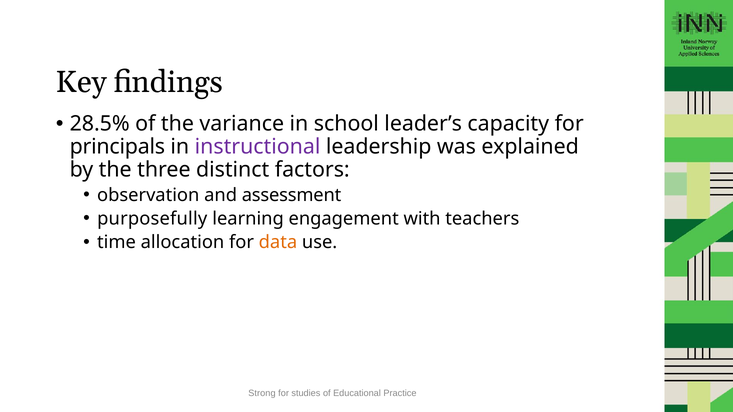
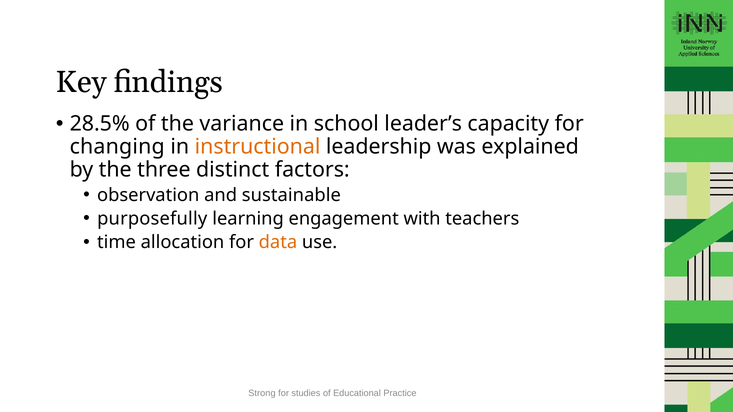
principals: principals -> changing
instructional colour: purple -> orange
assessment: assessment -> sustainable
